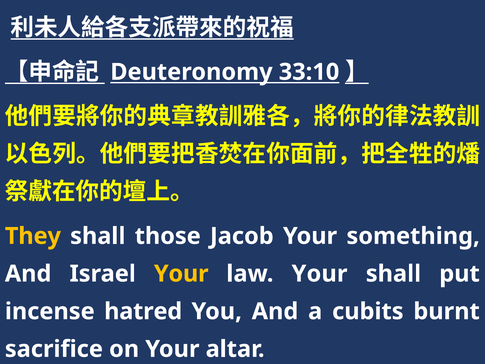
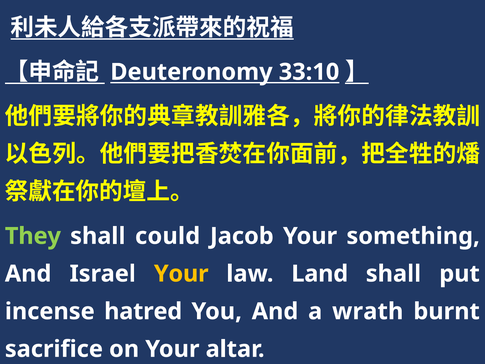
They colour: yellow -> light green
those: those -> could
law Your: Your -> Land
cubits: cubits -> wrath
